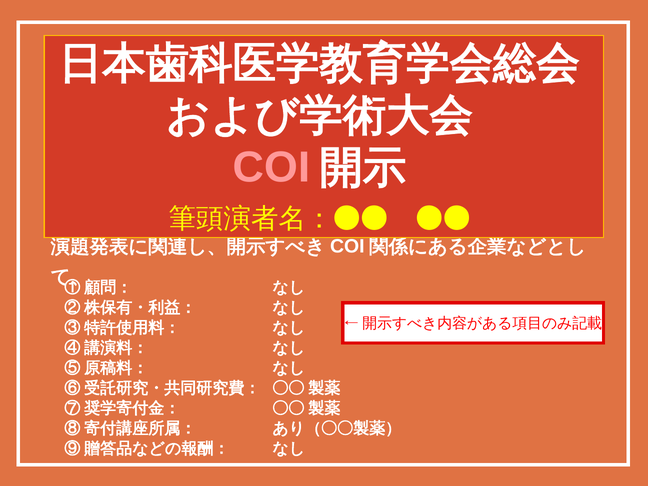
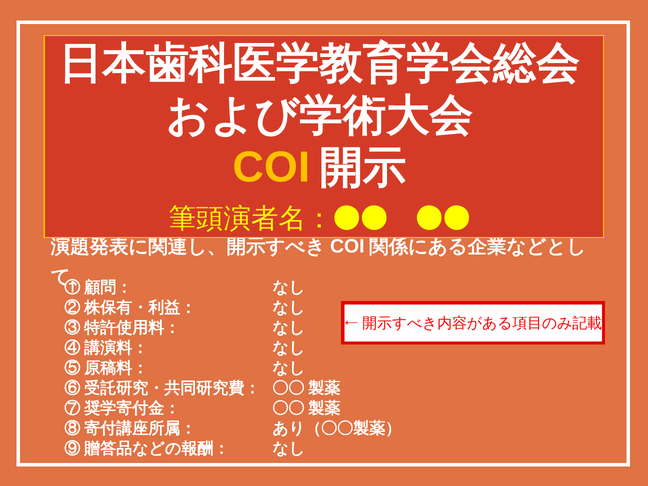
COI colour: pink -> yellow
